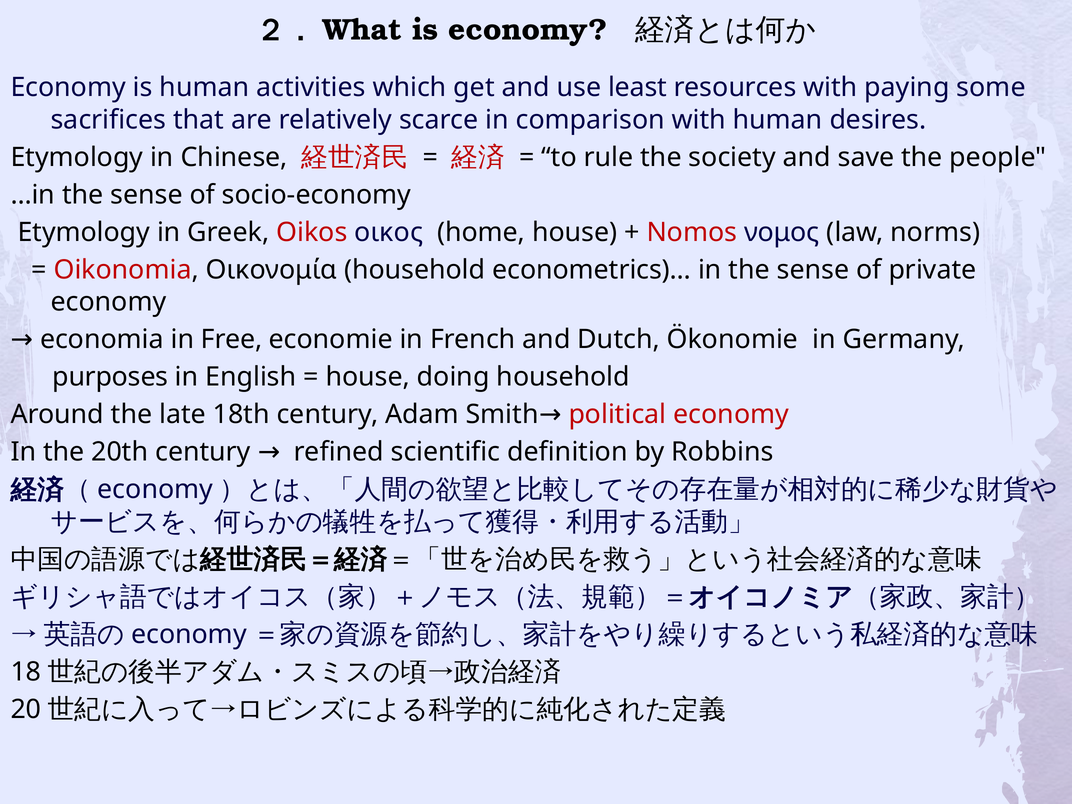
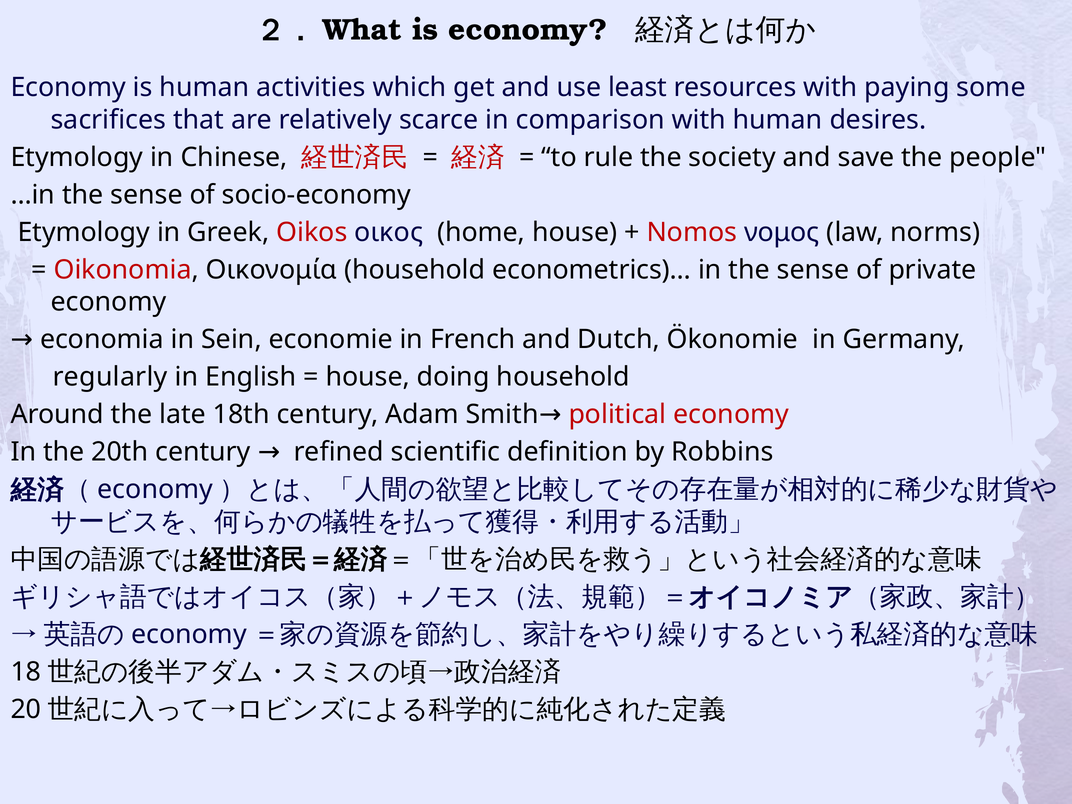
Free: Free -> Sein
purposes: purposes -> regularly
